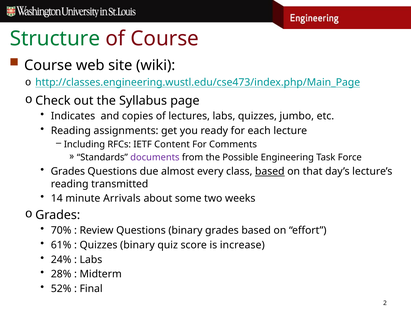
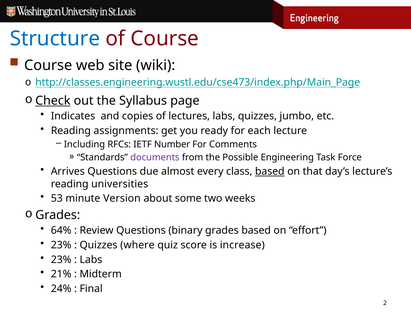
Structure colour: green -> blue
Check underline: none -> present
Content: Content -> Number
Grades at (68, 171): Grades -> Arrives
transmitted: transmitted -> universities
14: 14 -> 53
Arrivals: Arrivals -> Version
70%: 70% -> 64%
61% at (61, 245): 61% -> 23%
Quizzes binary: binary -> where
24% at (61, 259): 24% -> 23%
28%: 28% -> 21%
52%: 52% -> 24%
